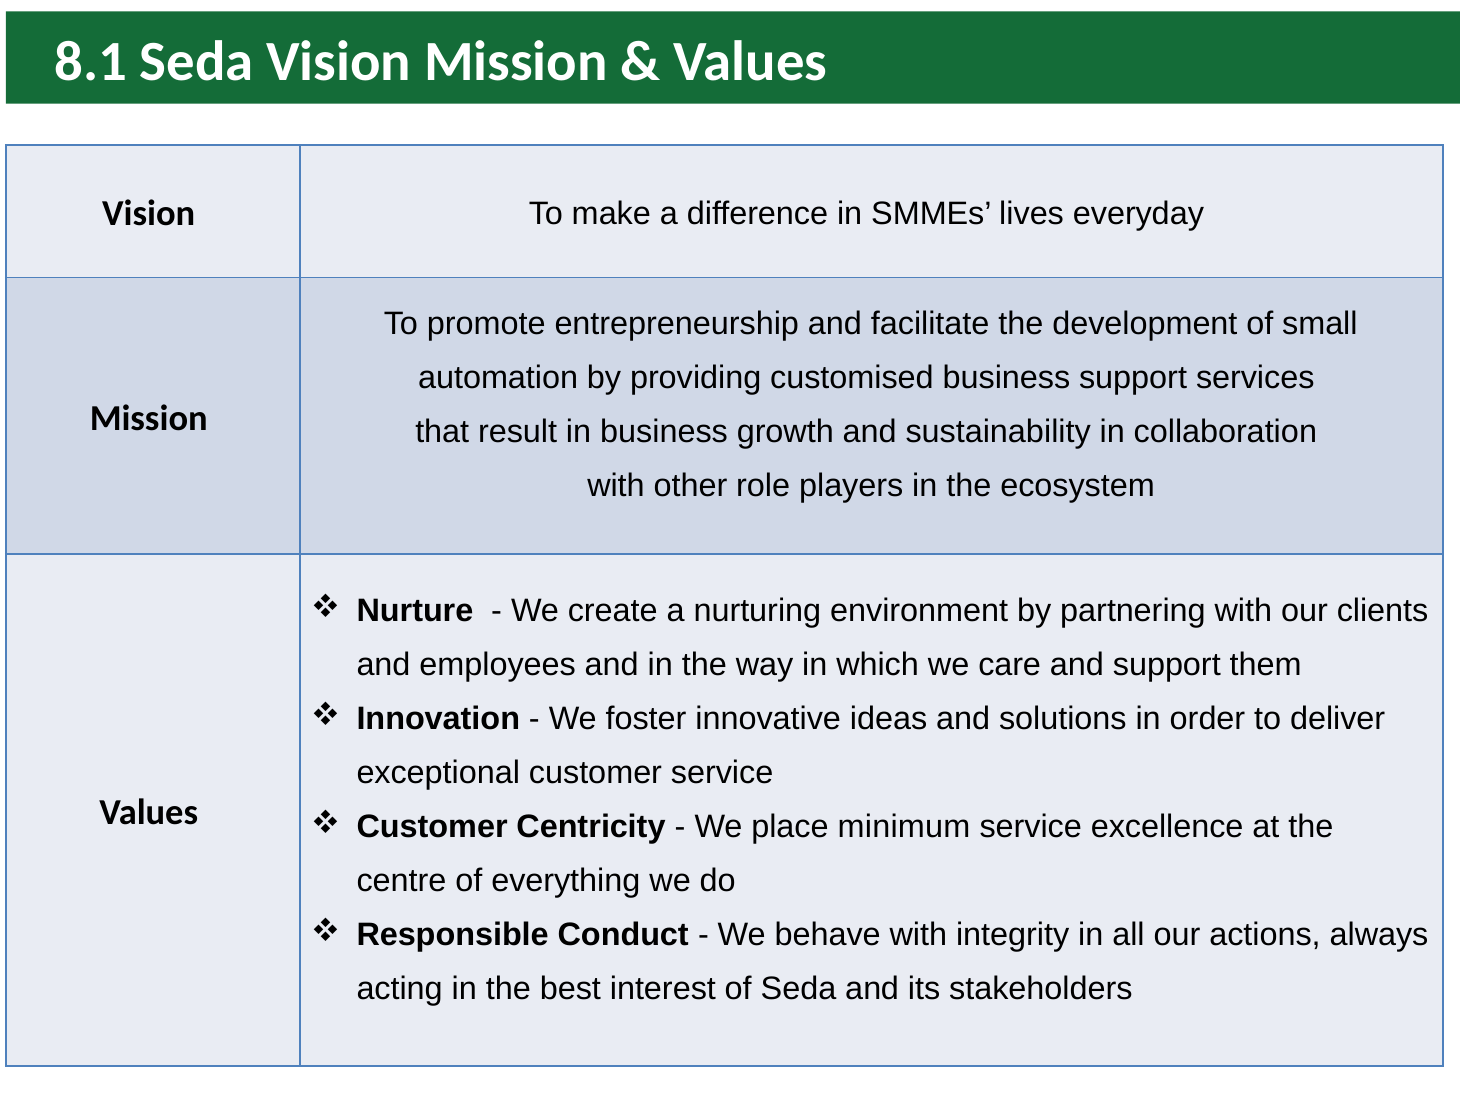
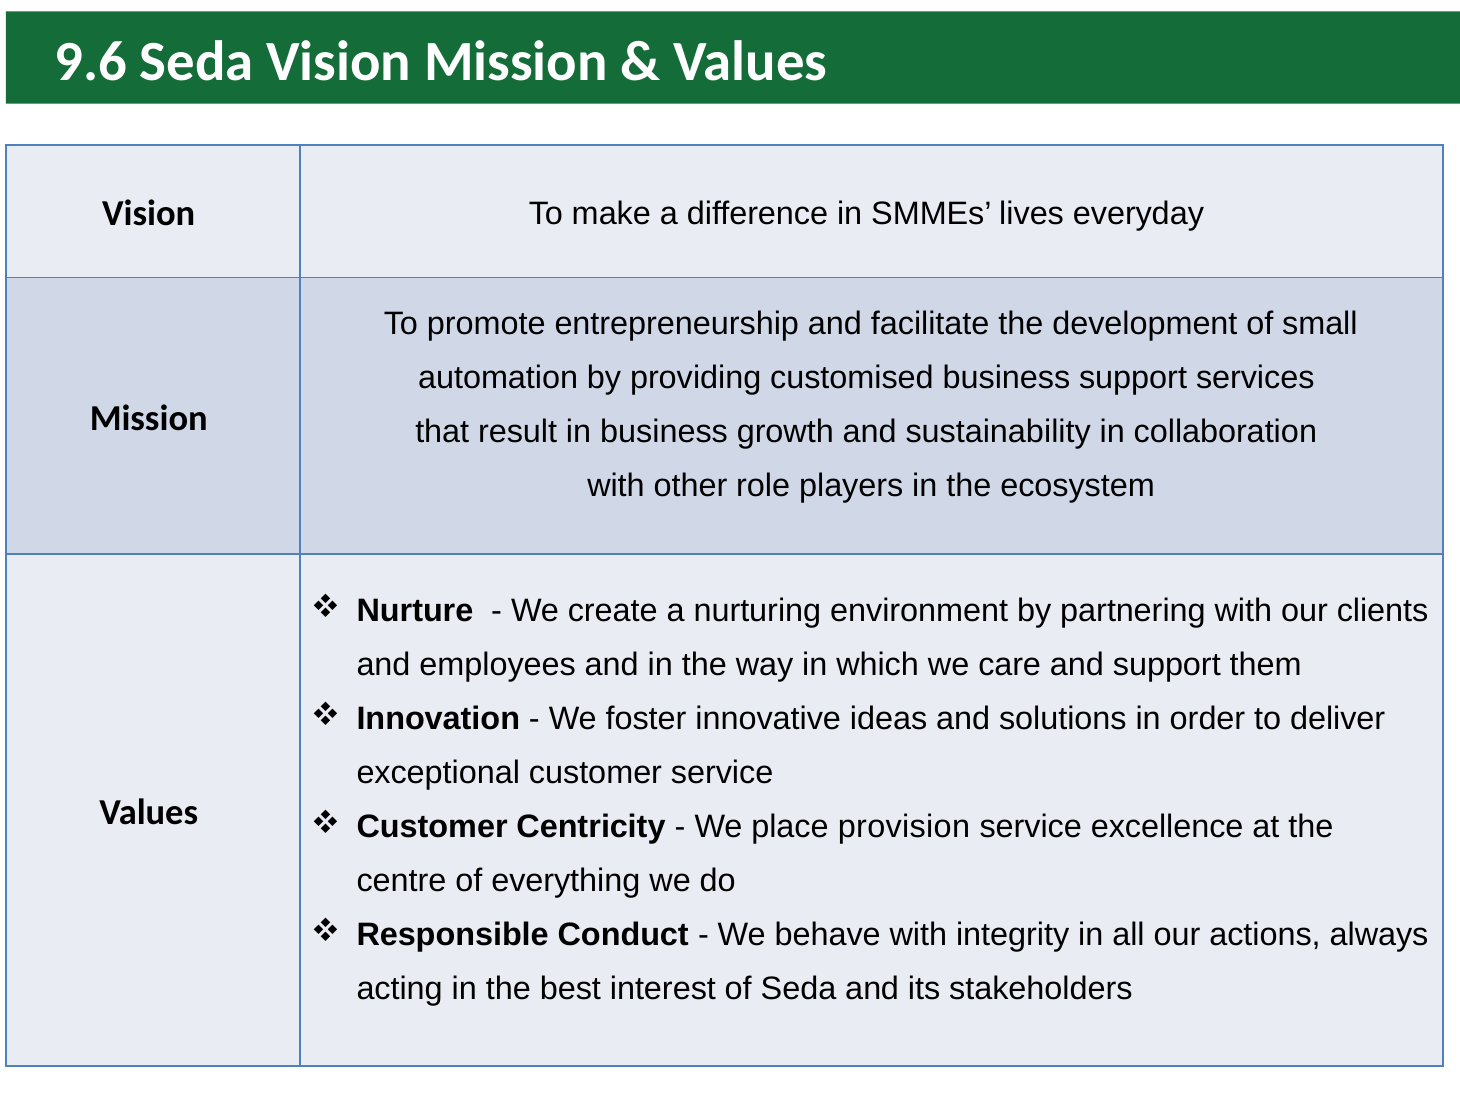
8.1: 8.1 -> 9.6
minimum: minimum -> provision
